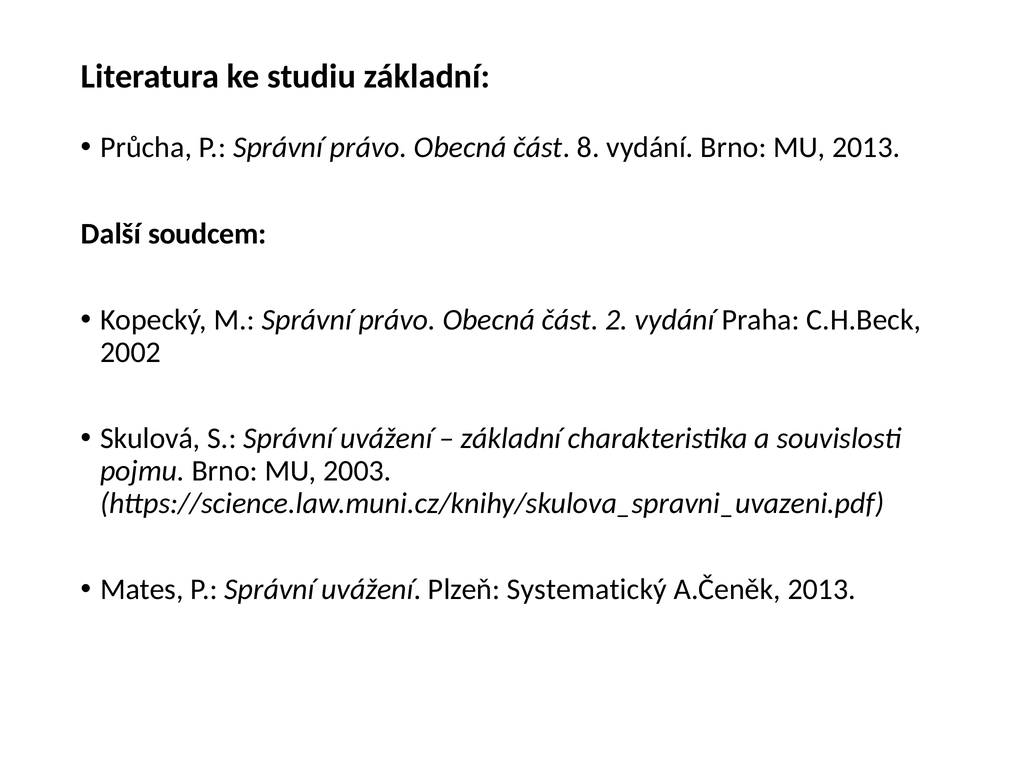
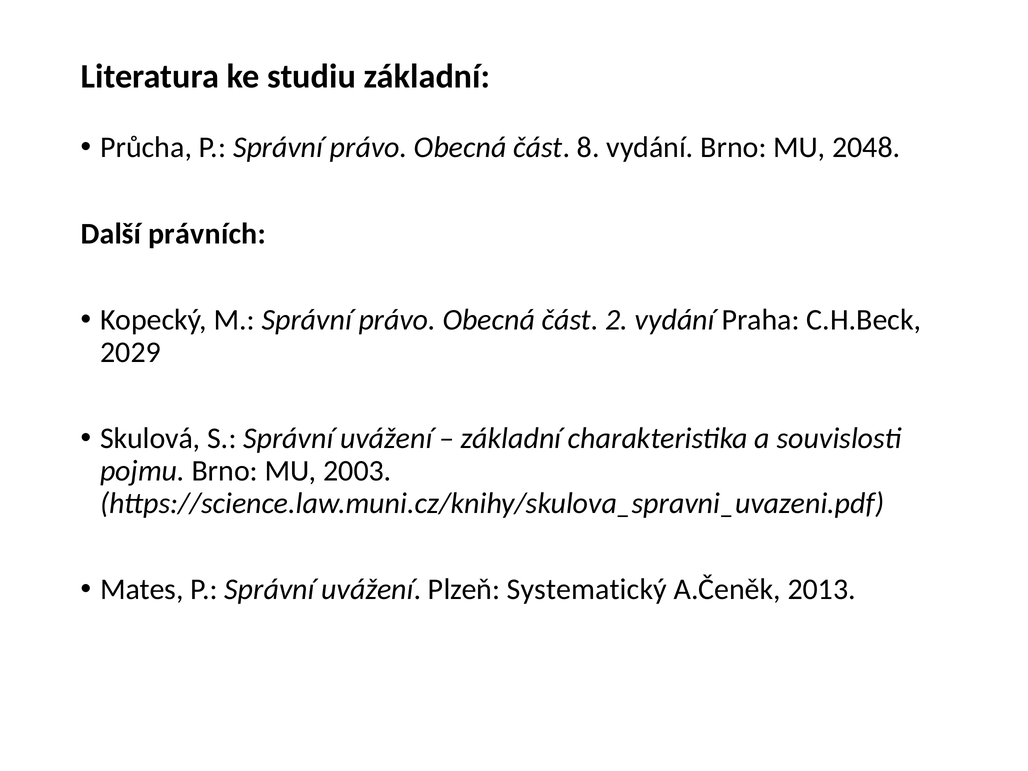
MU 2013: 2013 -> 2048
soudcem: soudcem -> právních
2002: 2002 -> 2029
